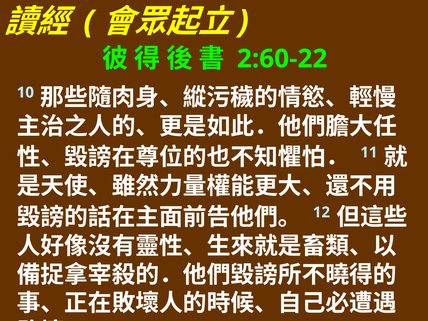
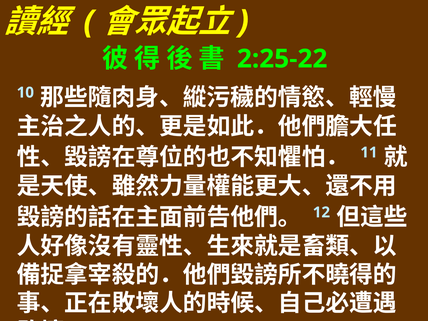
2:60-22: 2:60-22 -> 2:25-22
